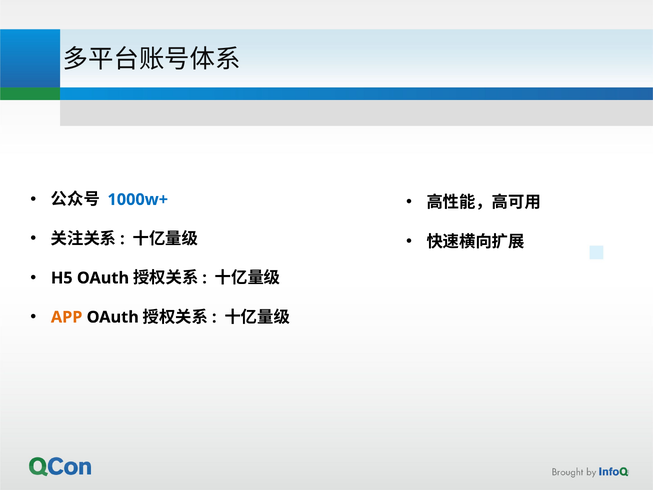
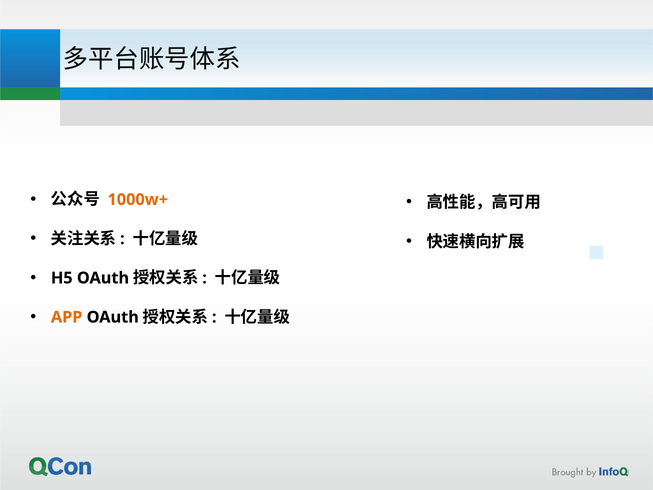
1000w+ colour: blue -> orange
